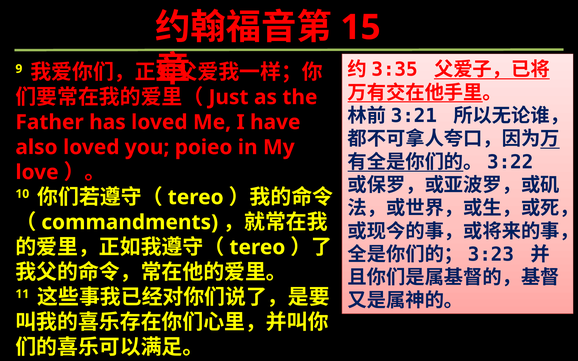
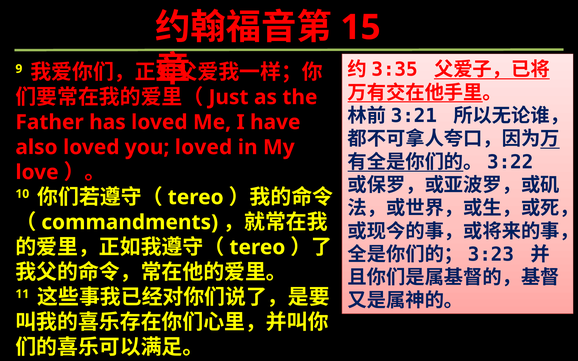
you poieo: poieo -> loved
